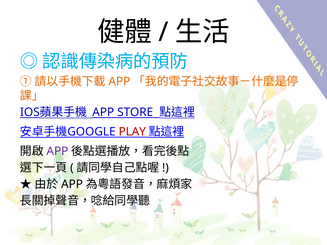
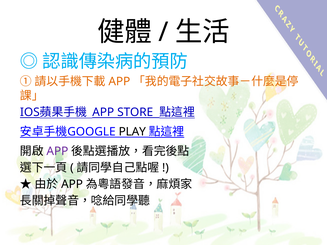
PLAY colour: red -> black
